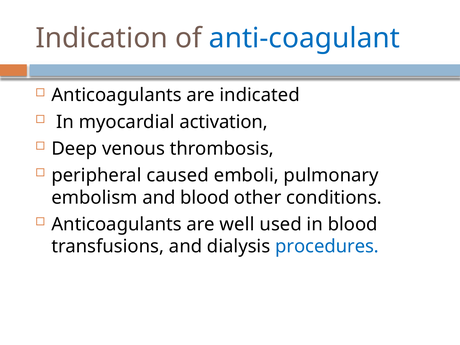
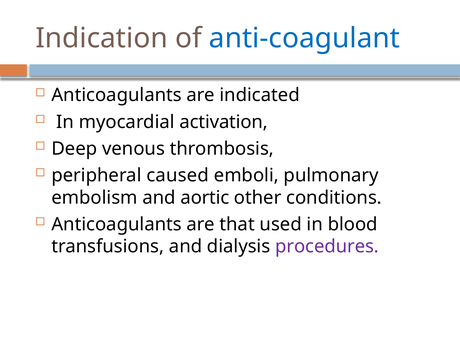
and blood: blood -> aortic
well: well -> that
procedures colour: blue -> purple
